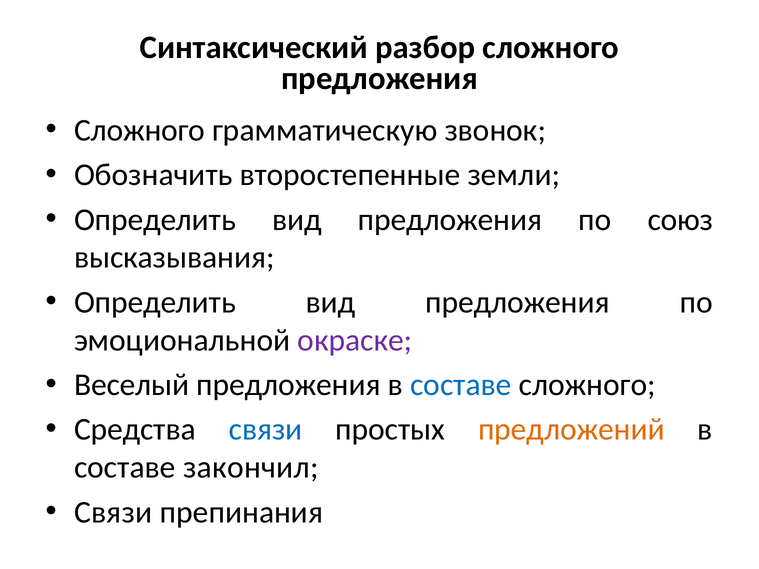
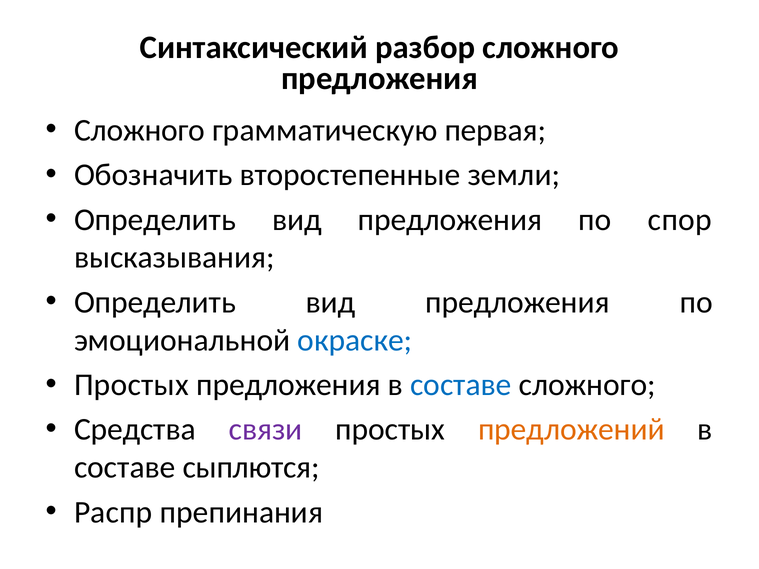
звонок: звонок -> первая
союз: союз -> спор
окраске colour: purple -> blue
Веселый at (132, 385): Веселый -> Простых
связи at (266, 430) colour: blue -> purple
закончил: закончил -> сыплются
Связи at (113, 512): Связи -> Распр
